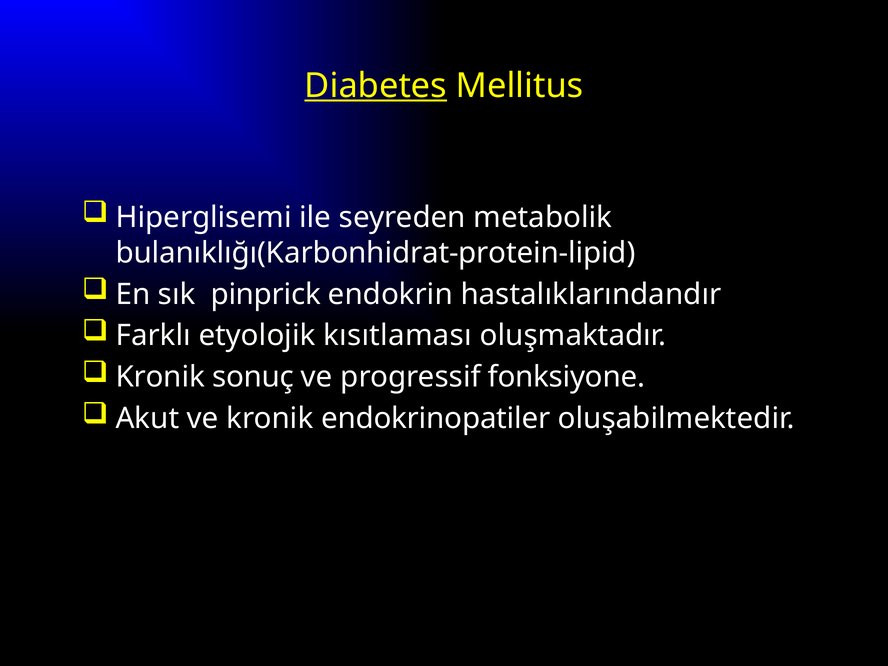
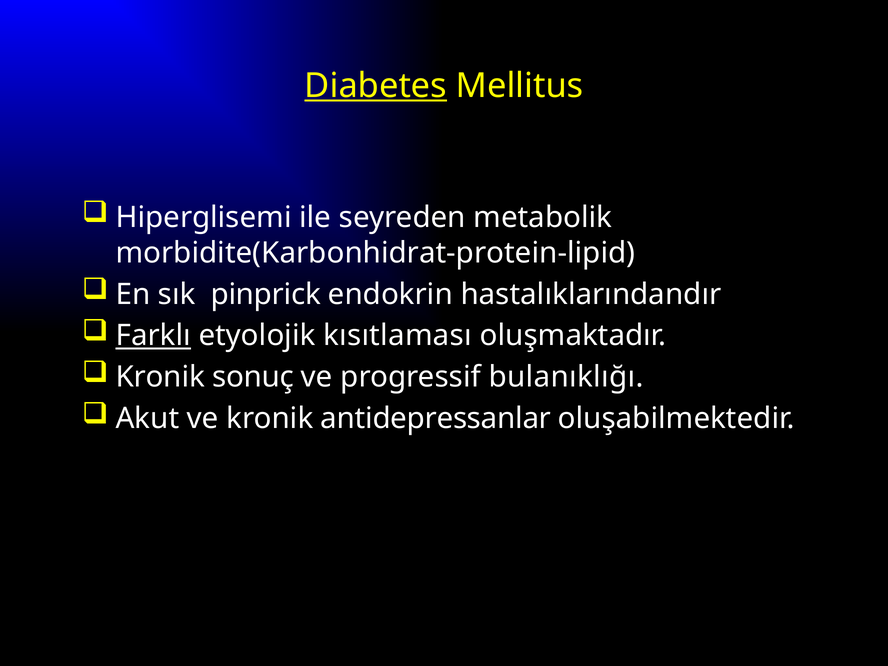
bulanıklığı(Karbonhidrat-protein-lipid: bulanıklığı(Karbonhidrat-protein-lipid -> morbidite(Karbonhidrat-protein-lipid
Farklı underline: none -> present
fonksiyone: fonksiyone -> bulanıklığı
endokrinopatiler: endokrinopatiler -> antidepressanlar
